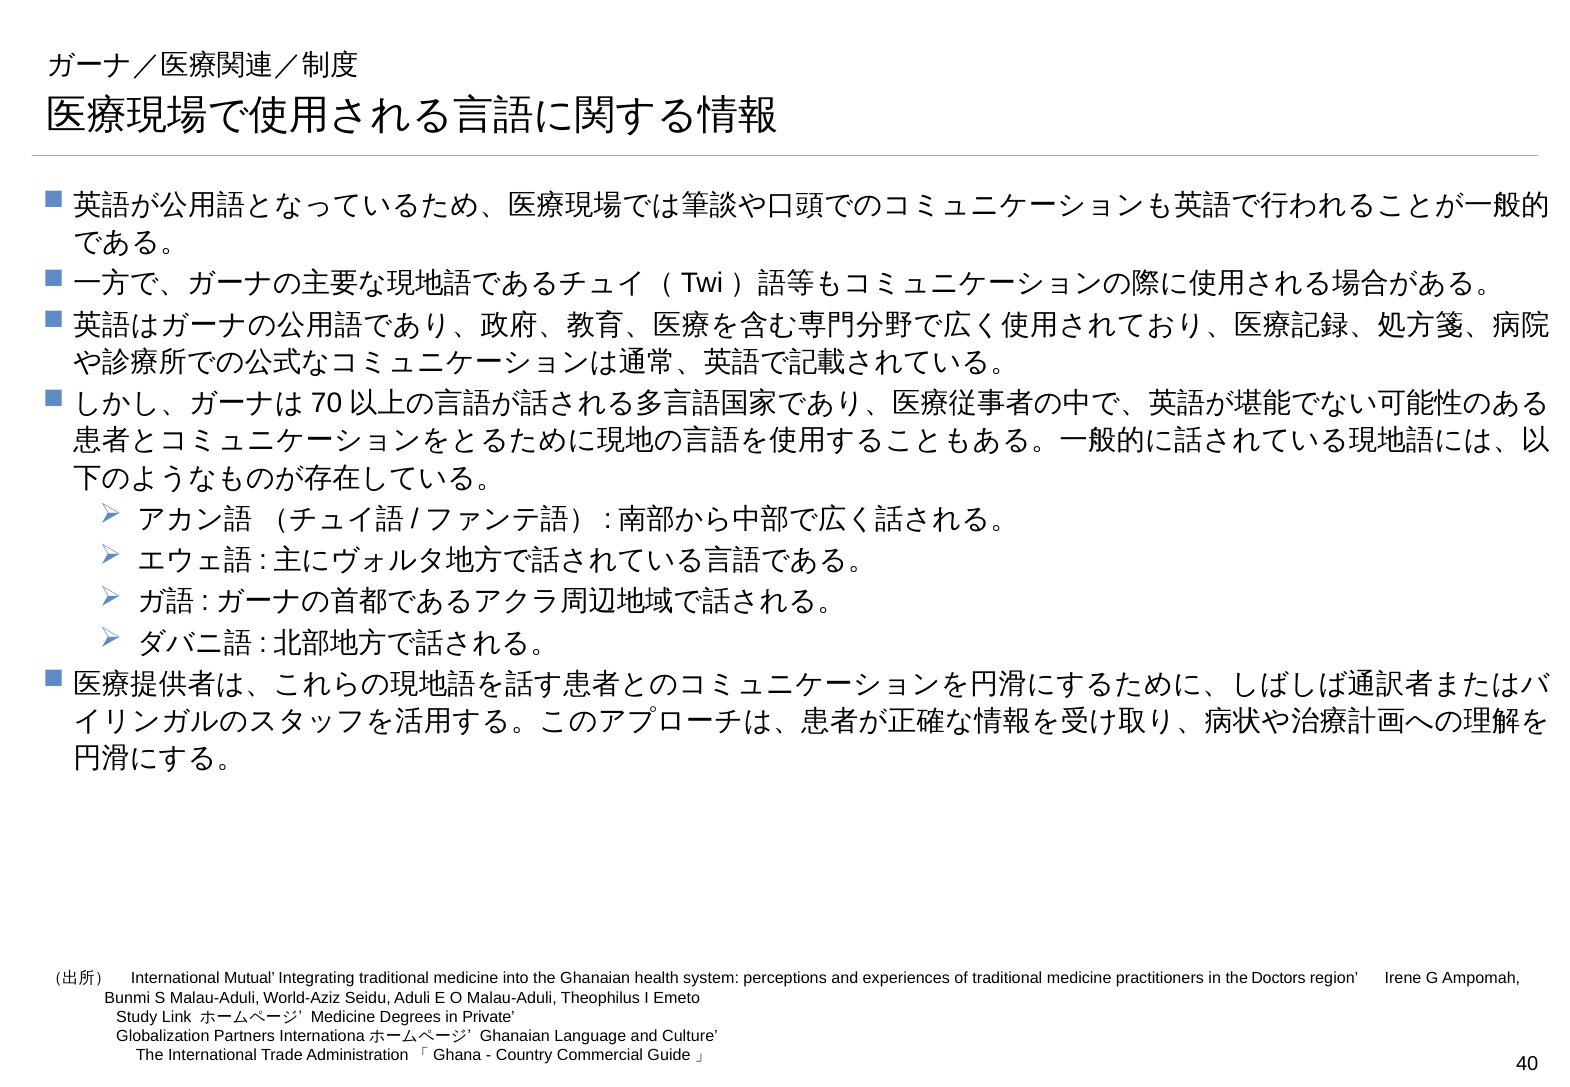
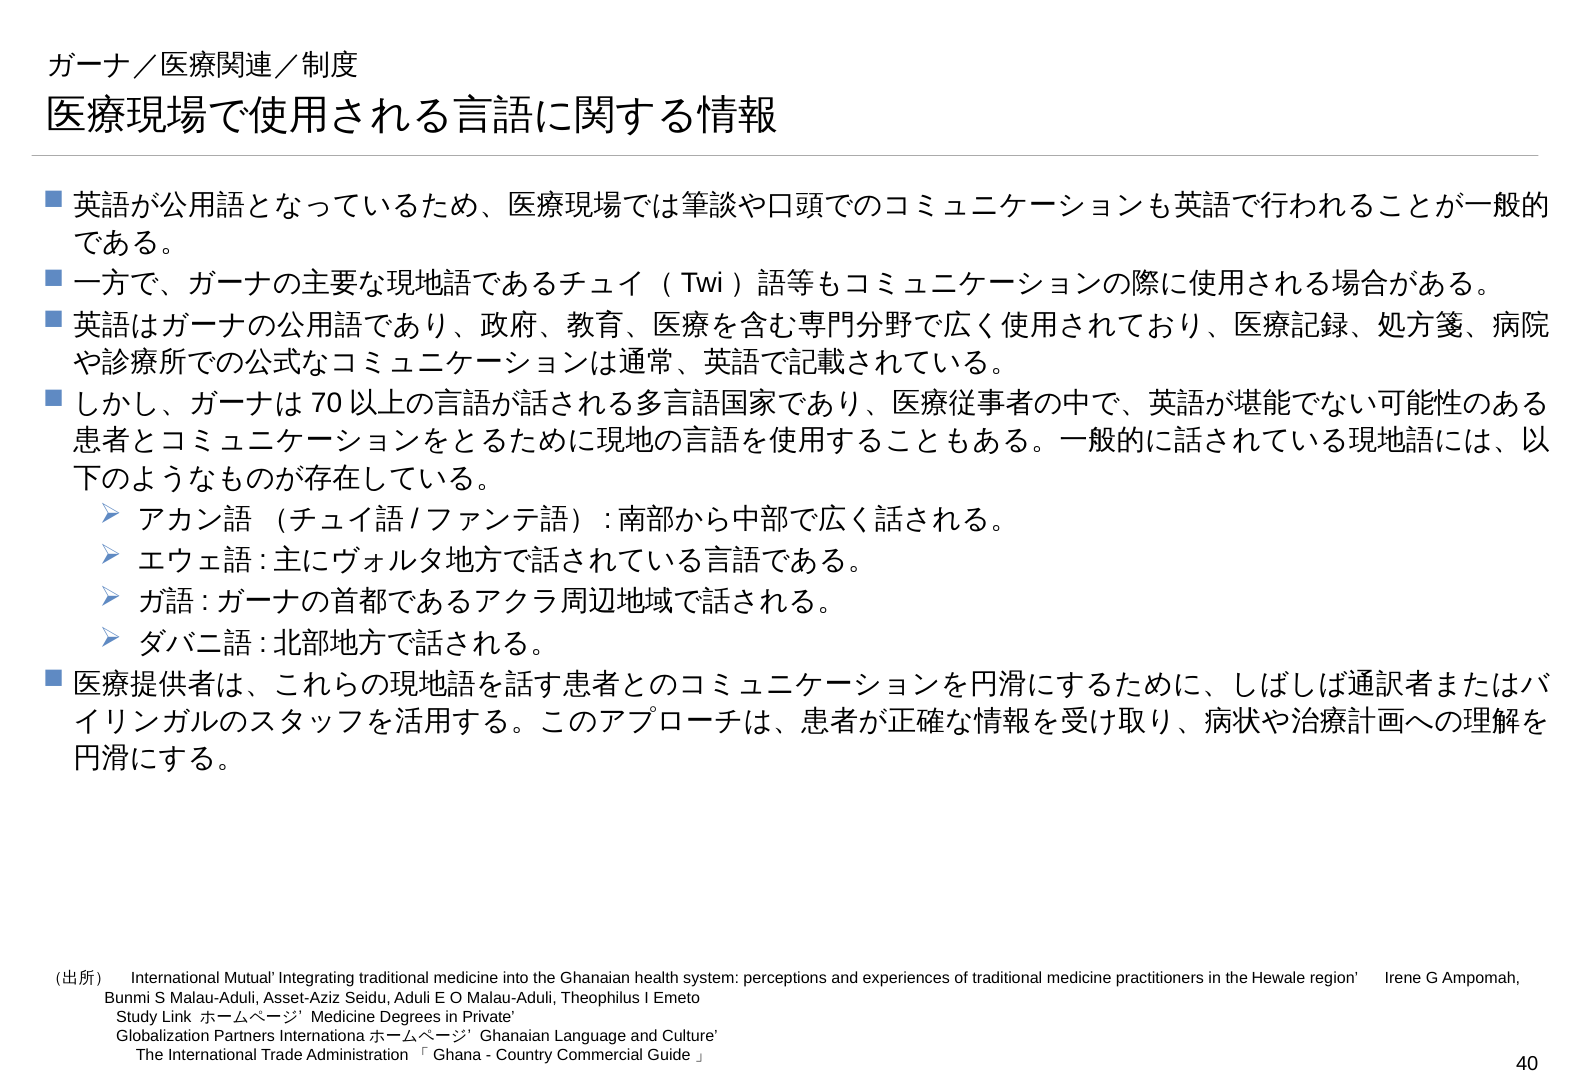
Doctors: Doctors -> Hewale
World-Aziz: World-Aziz -> Asset-Aziz
